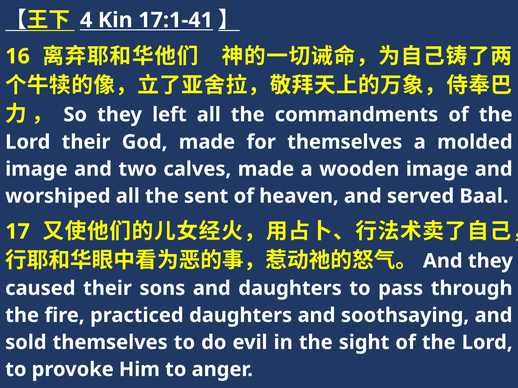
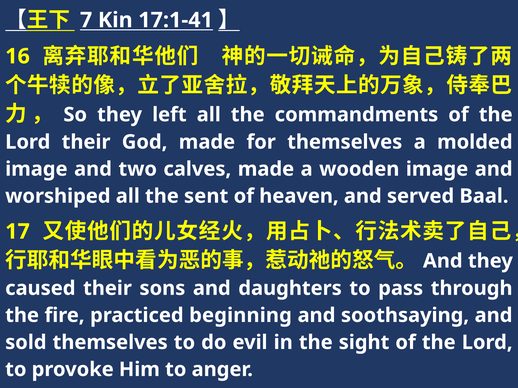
4: 4 -> 7
practiced daughters: daughters -> beginning
